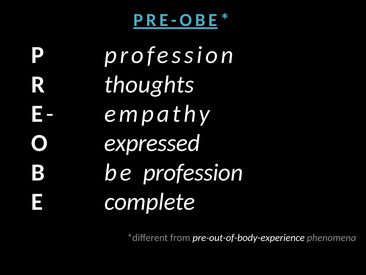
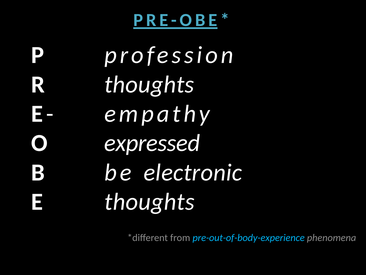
be profession: profession -> electronic
E complete: complete -> thoughts
pre-out-of-body-experience colour: white -> light blue
